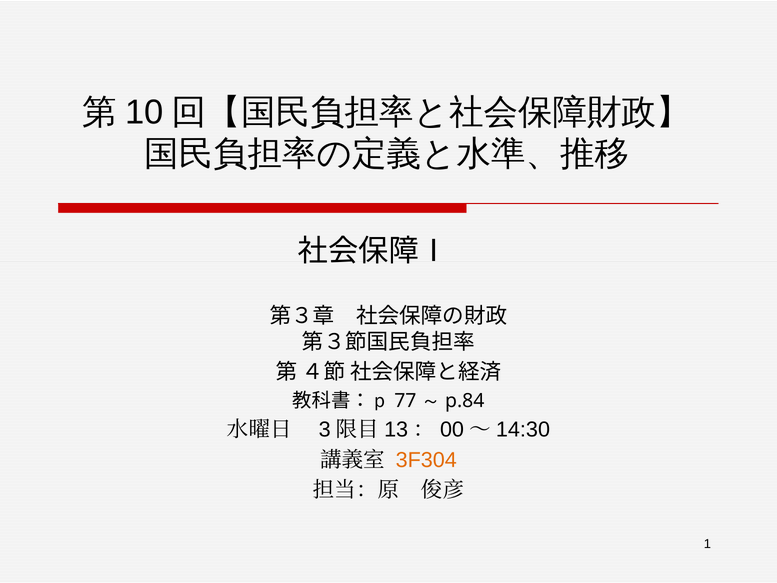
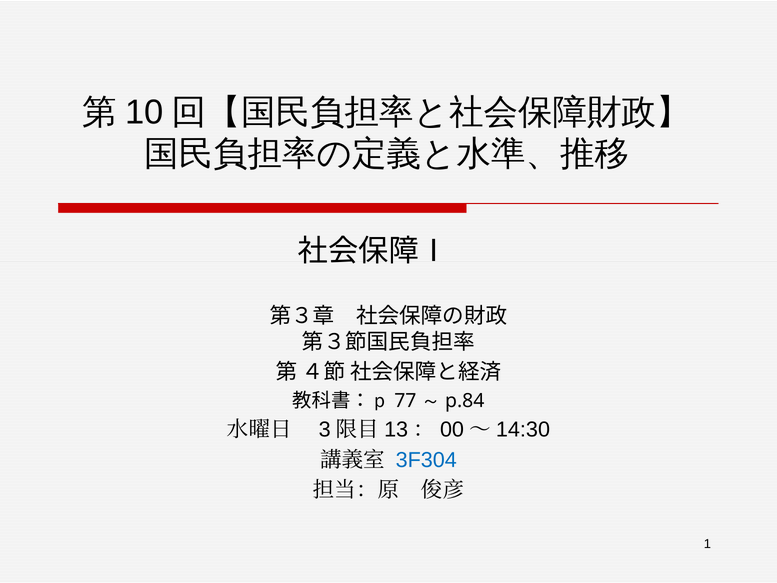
3F304 colour: orange -> blue
